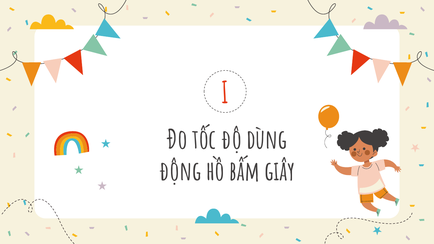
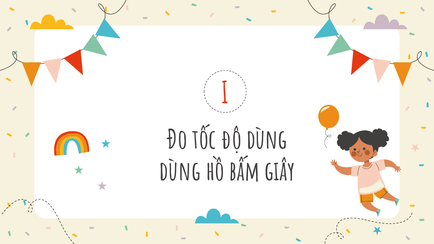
động at (180, 172): động -> dùng
